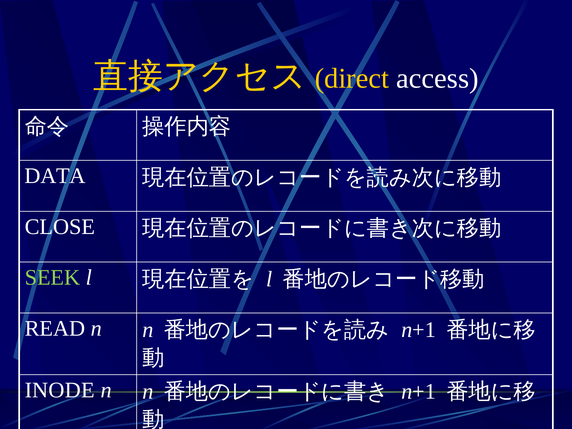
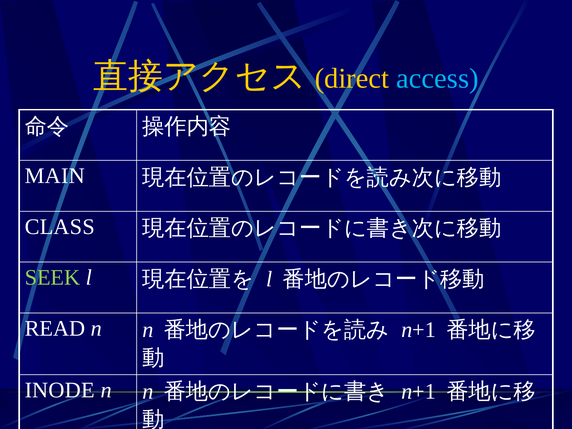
access colour: white -> light blue
DATA: DATA -> MAIN
CLOSE: CLOSE -> CLASS
